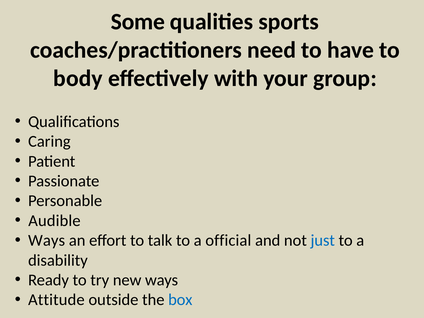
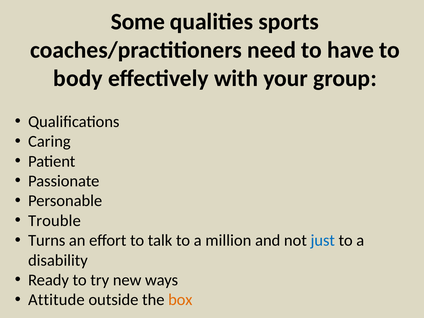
Audible: Audible -> Trouble
Ways at (47, 240): Ways -> Turns
official: official -> million
box colour: blue -> orange
